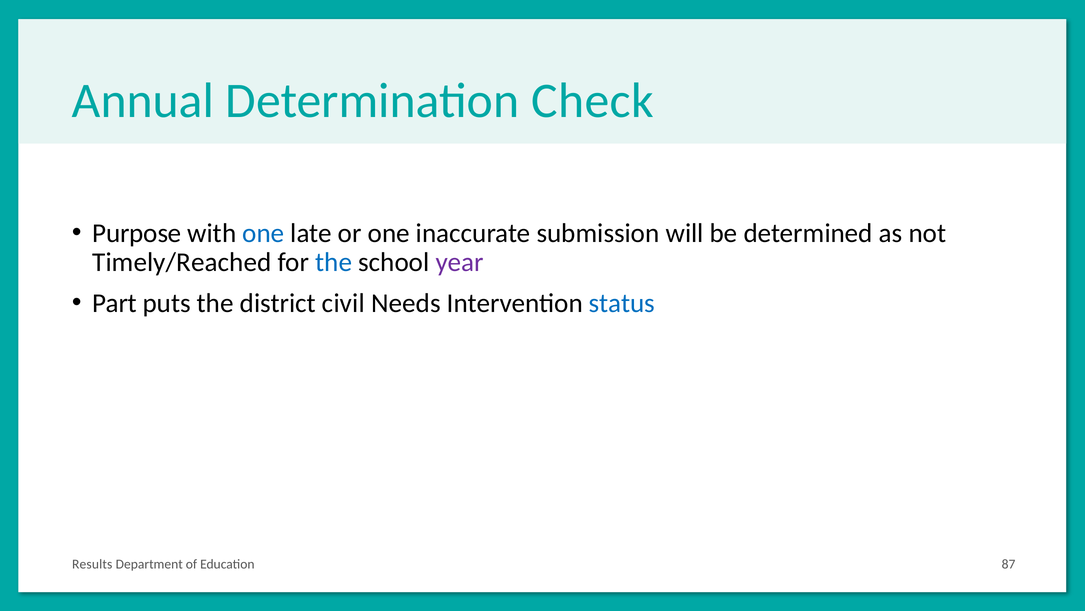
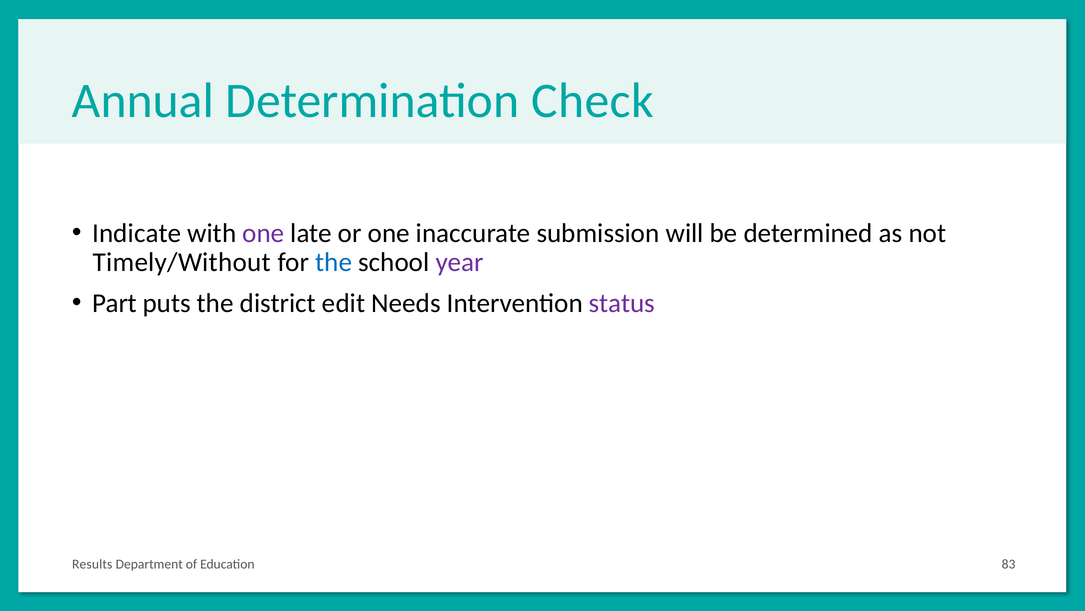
Purpose: Purpose -> Indicate
one at (263, 233) colour: blue -> purple
Timely/Reached: Timely/Reached -> Timely/Without
civil: civil -> edit
status colour: blue -> purple
87: 87 -> 83
